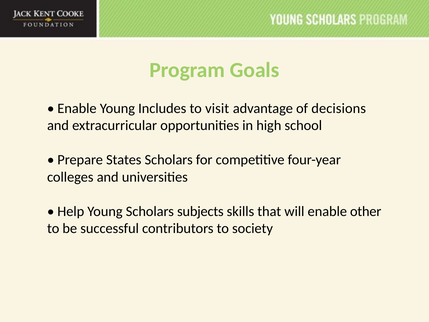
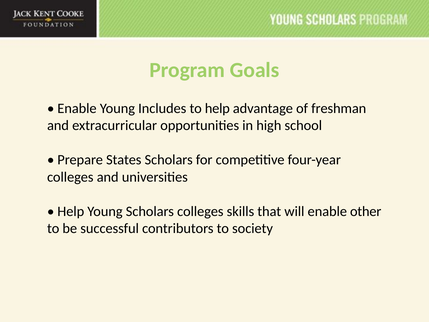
to visit: visit -> help
decisions: decisions -> freshman
Scholars subjects: subjects -> colleges
